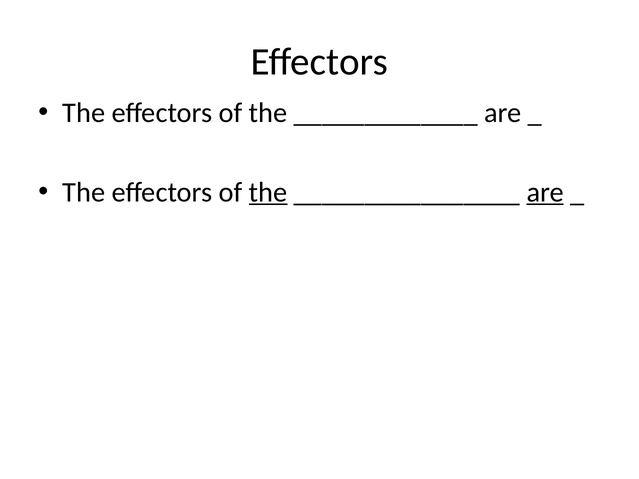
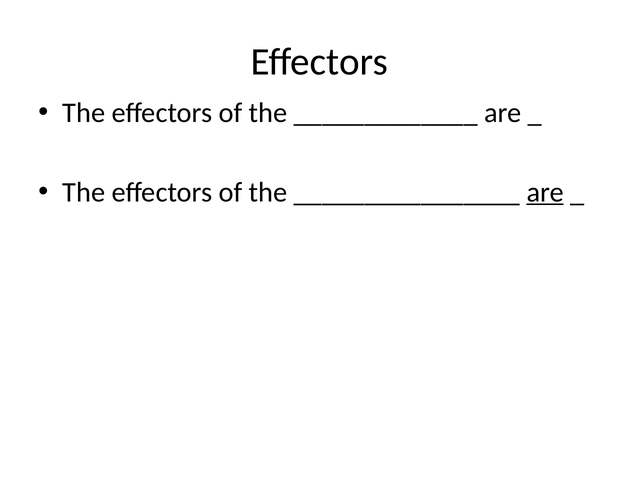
the at (268, 192) underline: present -> none
